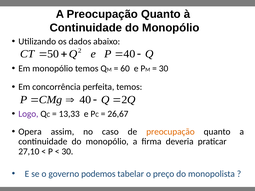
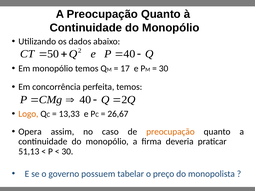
60: 60 -> 17
Logo colour: purple -> orange
27,10: 27,10 -> 51,13
podemos: podemos -> possuem
